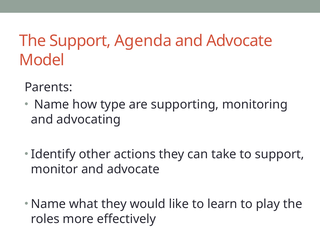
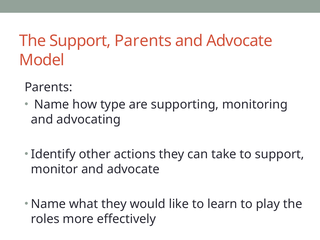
Support Agenda: Agenda -> Parents
